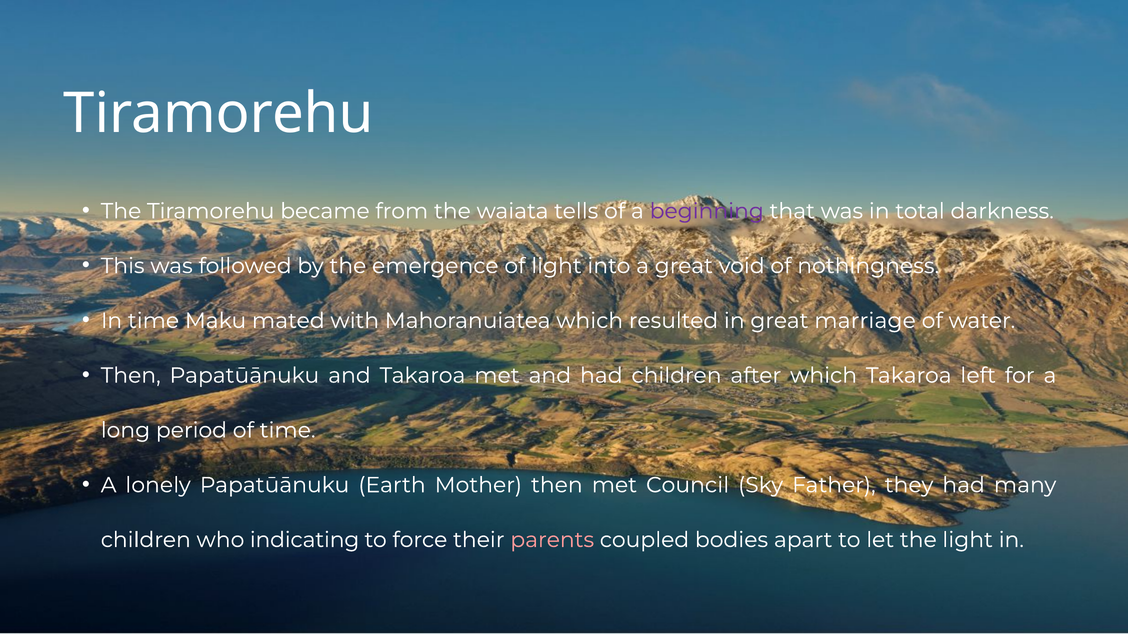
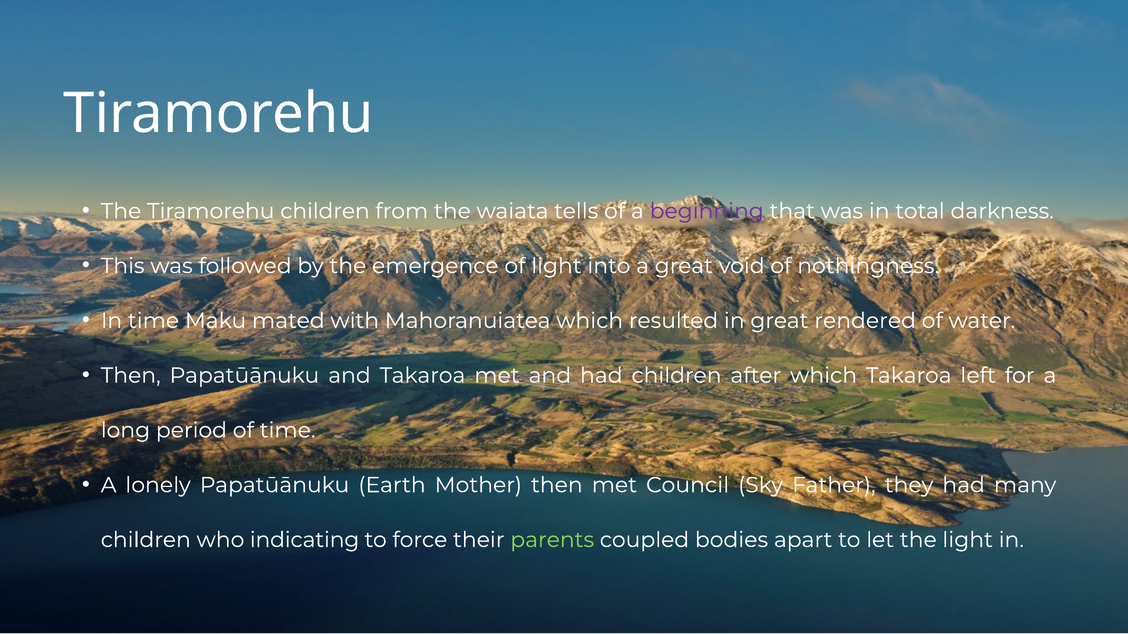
Tiramorehu became: became -> children
marriage: marriage -> rendered
parents colour: pink -> light green
